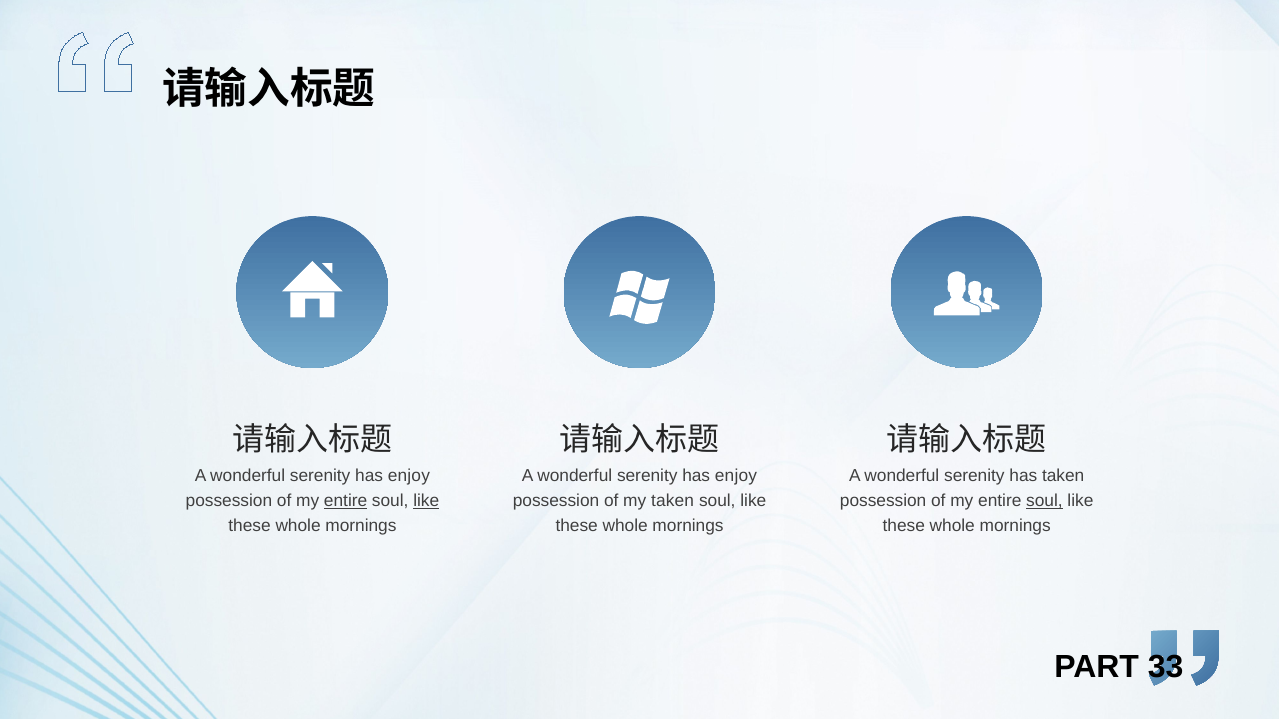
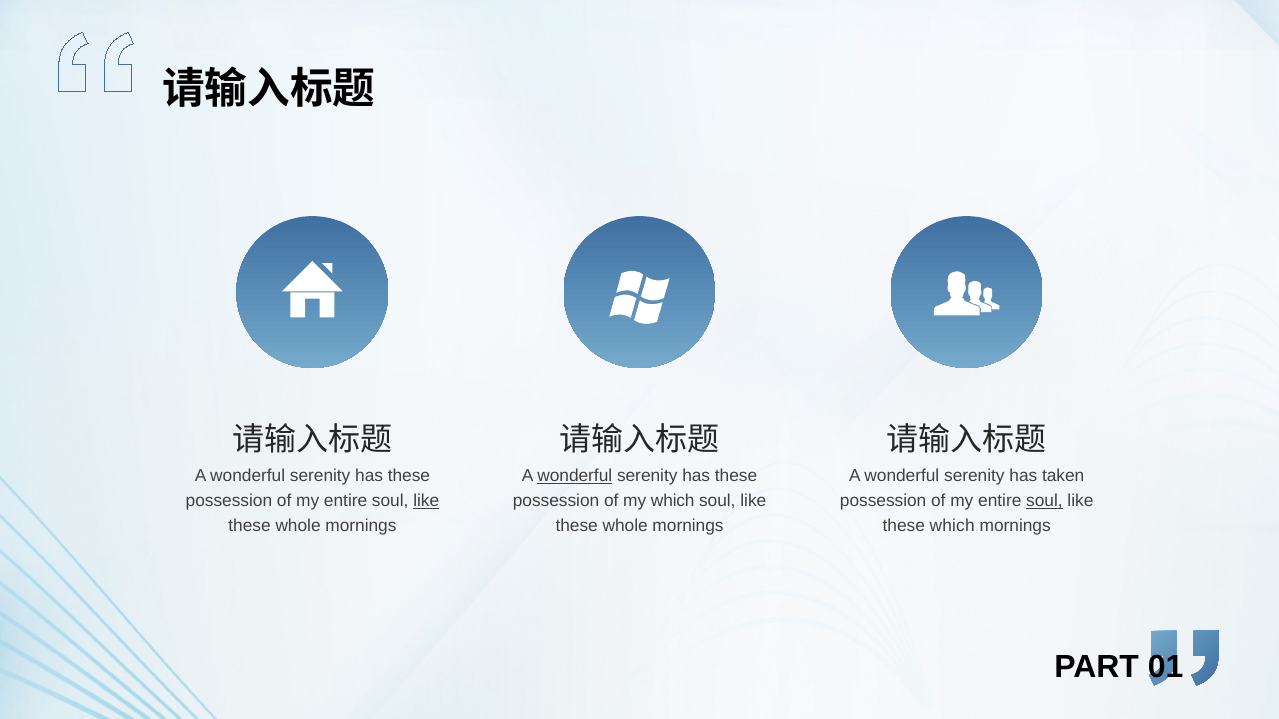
enjoy at (409, 477): enjoy -> these
wonderful at (575, 477) underline: none -> present
enjoy at (736, 477): enjoy -> these
entire at (346, 502) underline: present -> none
my taken: taken -> which
whole at (952, 526): whole -> which
33: 33 -> 01
